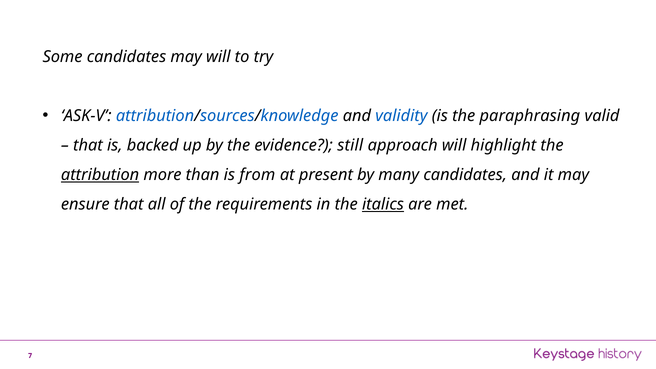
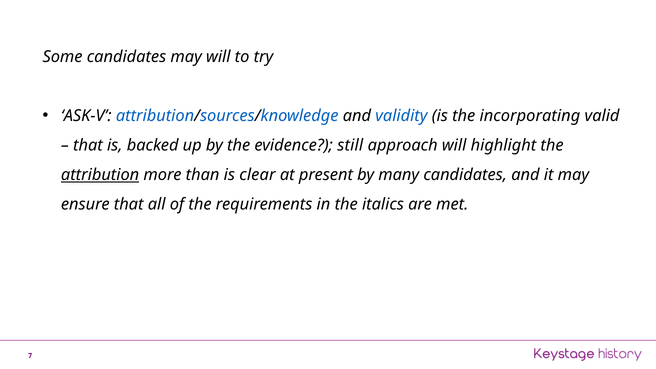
paraphrasing: paraphrasing -> incorporating
from: from -> clear
italics underline: present -> none
